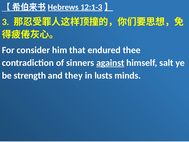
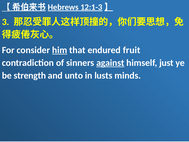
him underline: none -> present
thee: thee -> fruit
salt: salt -> just
they: they -> unto
